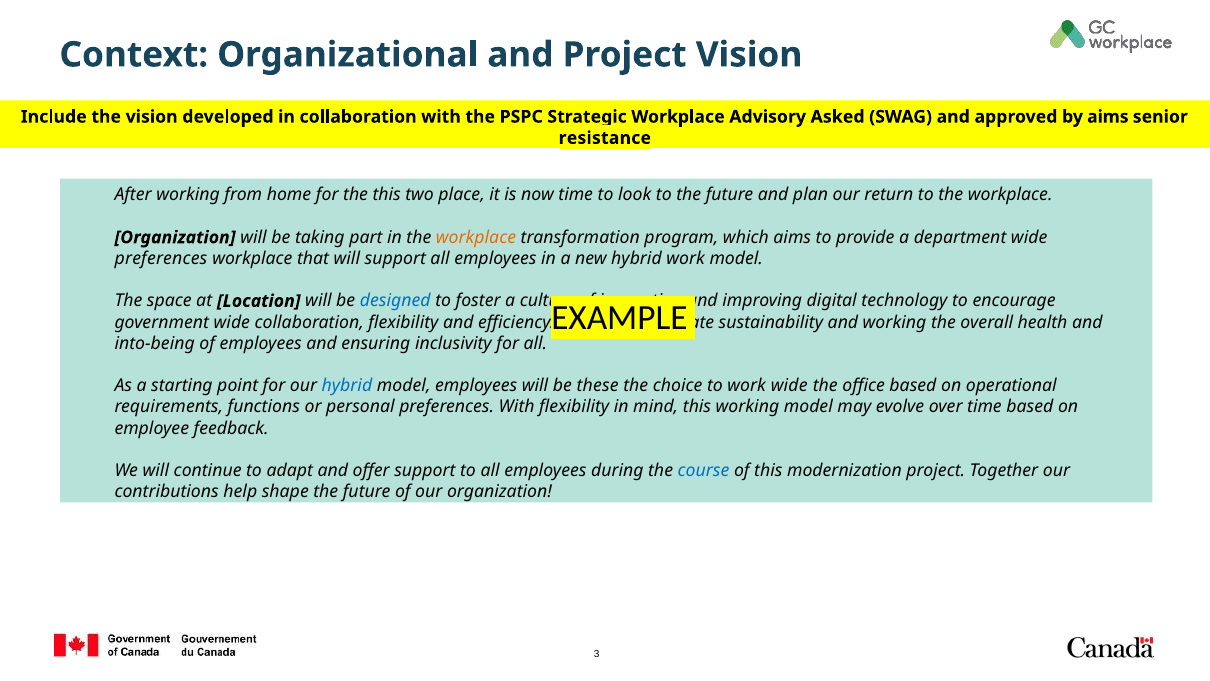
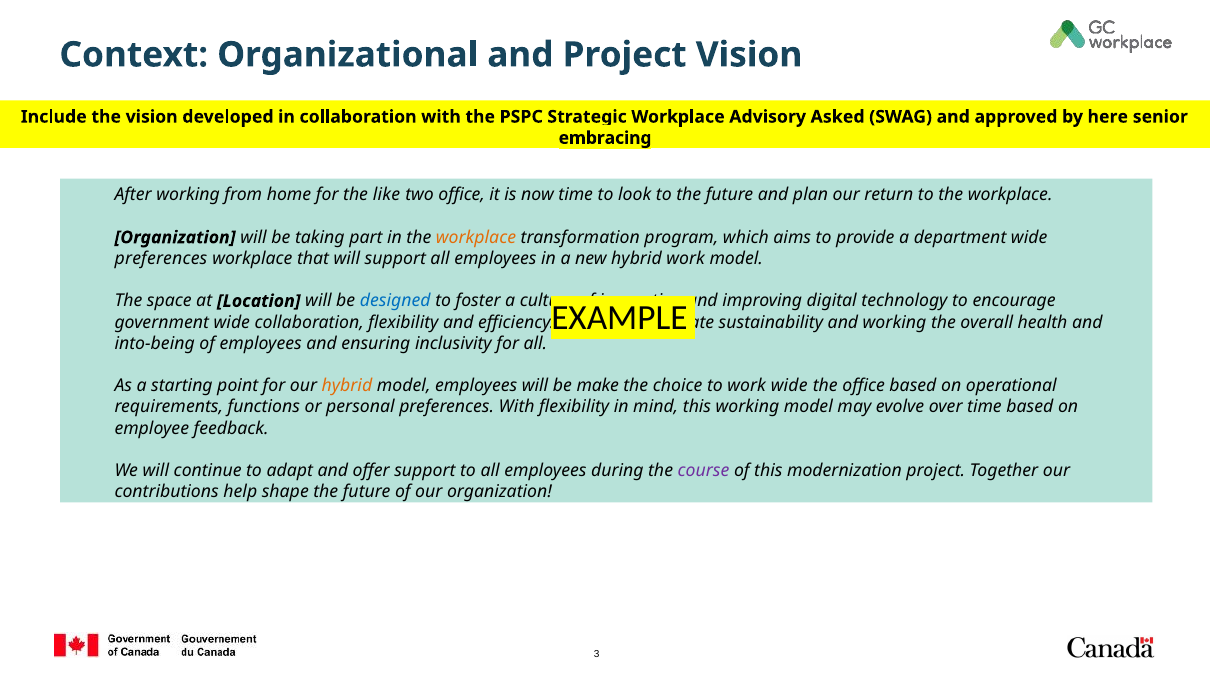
by aims: aims -> here
resistance: resistance -> embracing
the this: this -> like
two place: place -> office
hybrid at (347, 386) colour: blue -> orange
these: these -> make
course colour: blue -> purple
